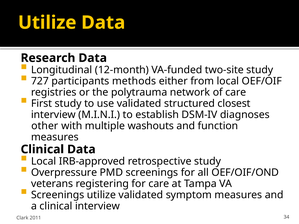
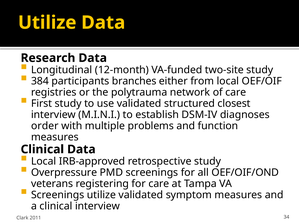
727: 727 -> 384
methods: methods -> branches
other: other -> order
washouts: washouts -> problems
